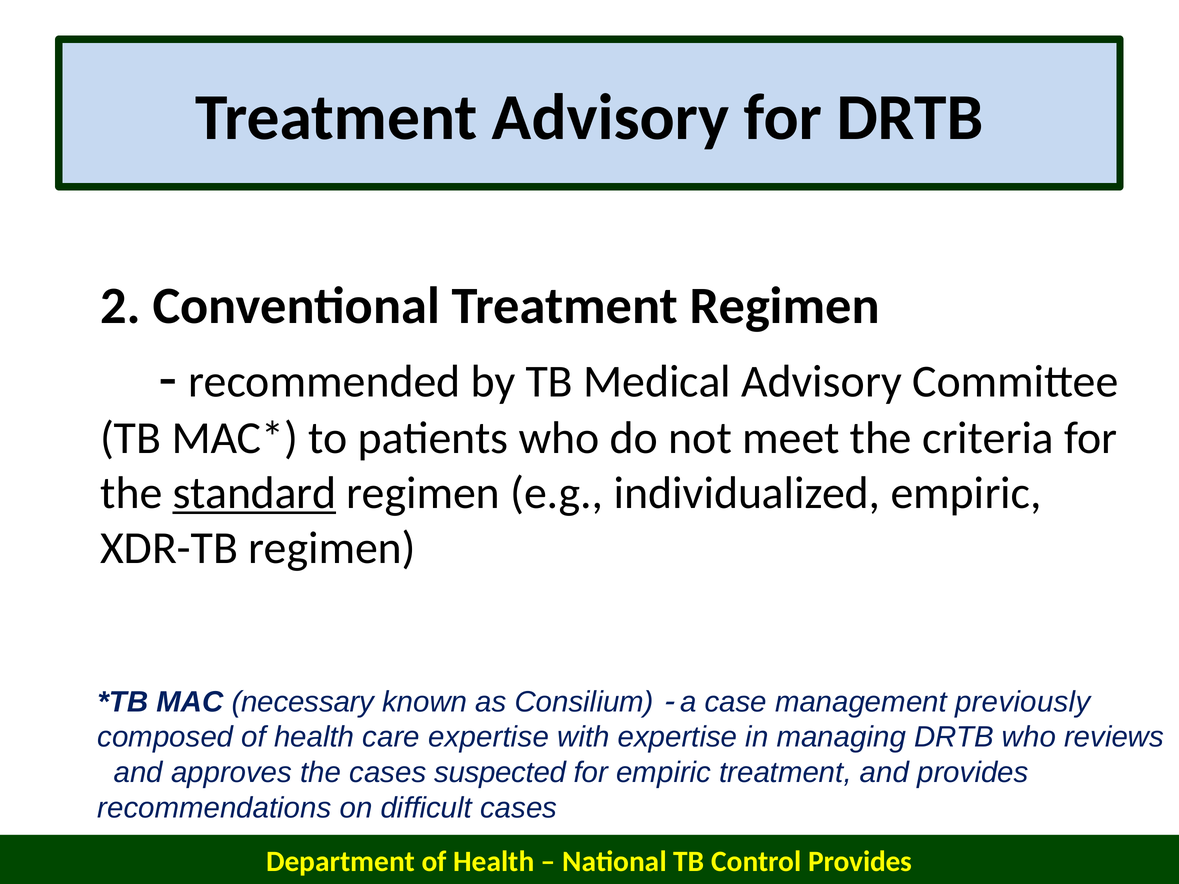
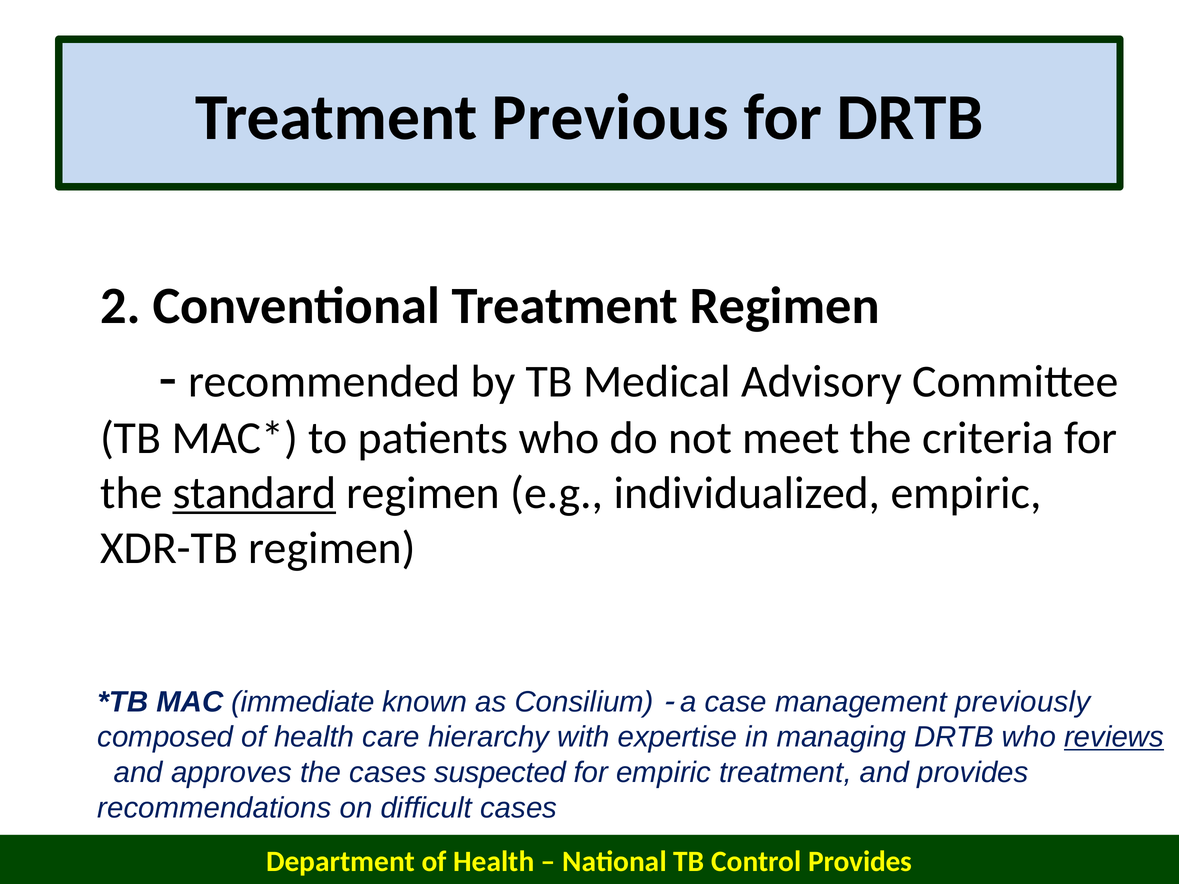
Treatment Advisory: Advisory -> Previous
necessary: necessary -> immediate
care expertise: expertise -> hierarchy
reviews underline: none -> present
